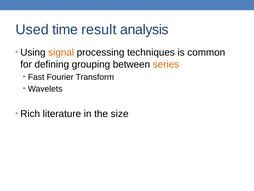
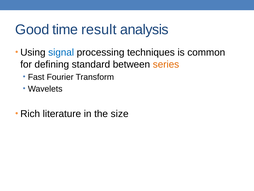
Used: Used -> Good
signal colour: orange -> blue
grouping: grouping -> standard
